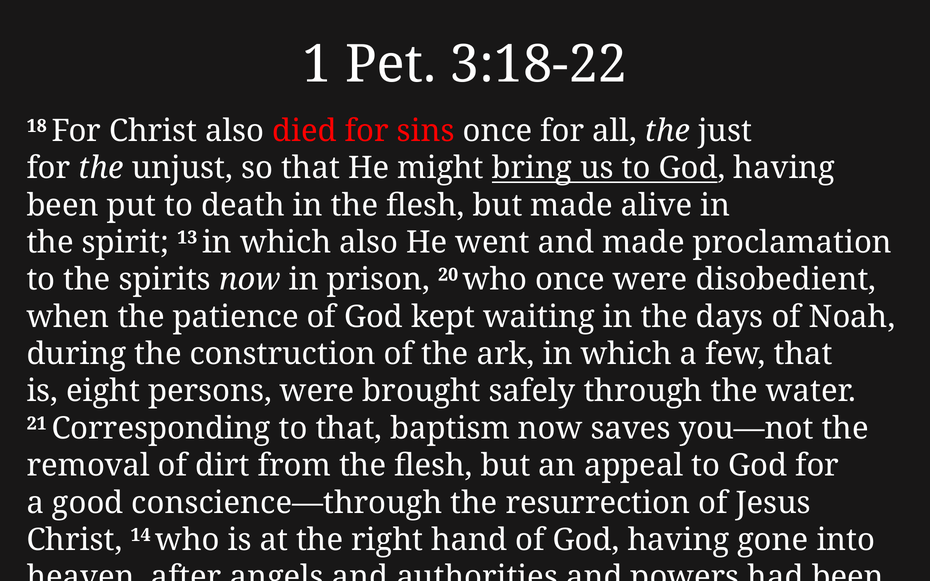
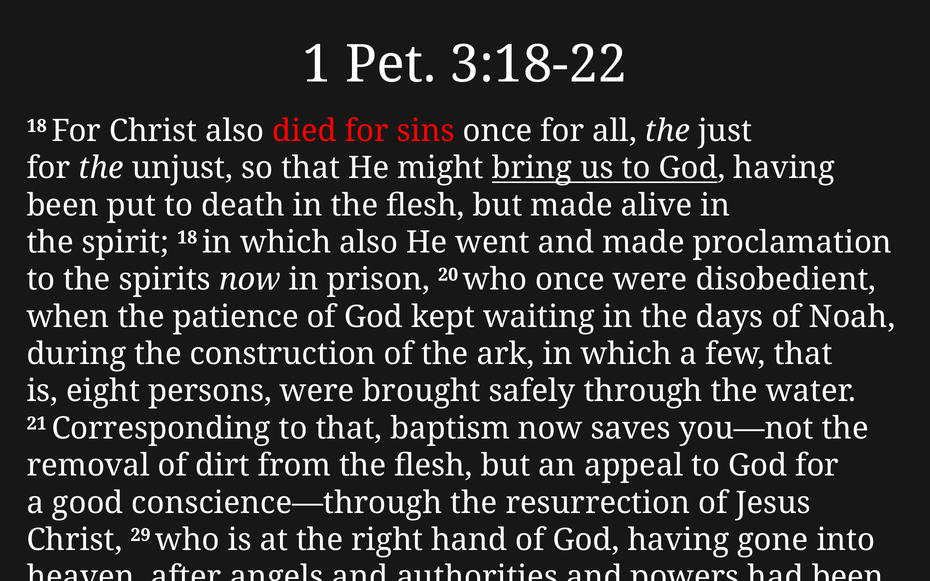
spirit 13: 13 -> 18
14: 14 -> 29
